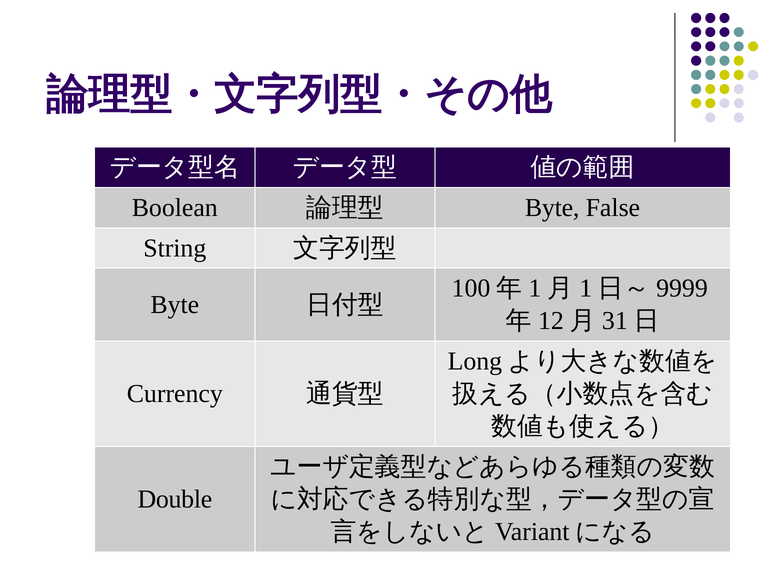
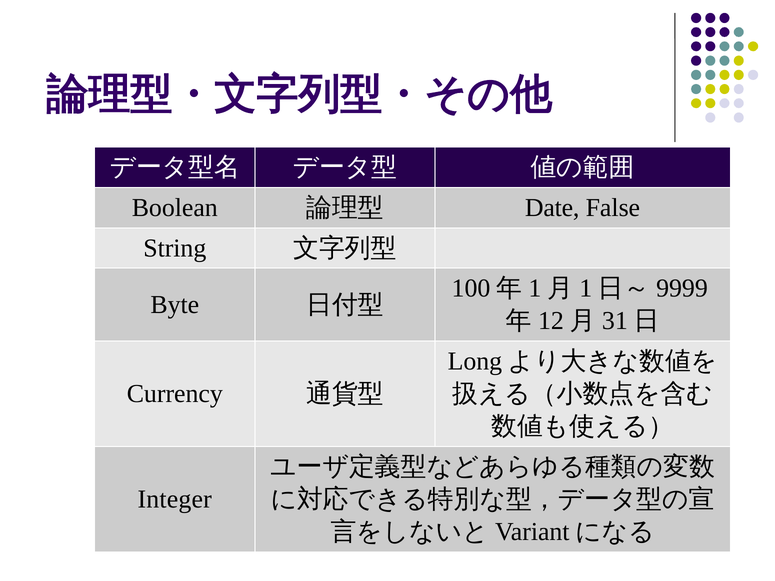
Byte at (552, 208): Byte -> Date
Double: Double -> Integer
